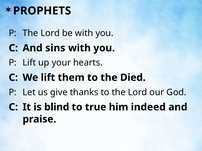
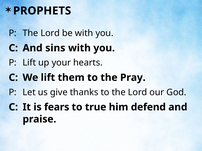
Died: Died -> Pray
blind: blind -> fears
indeed: indeed -> defend
